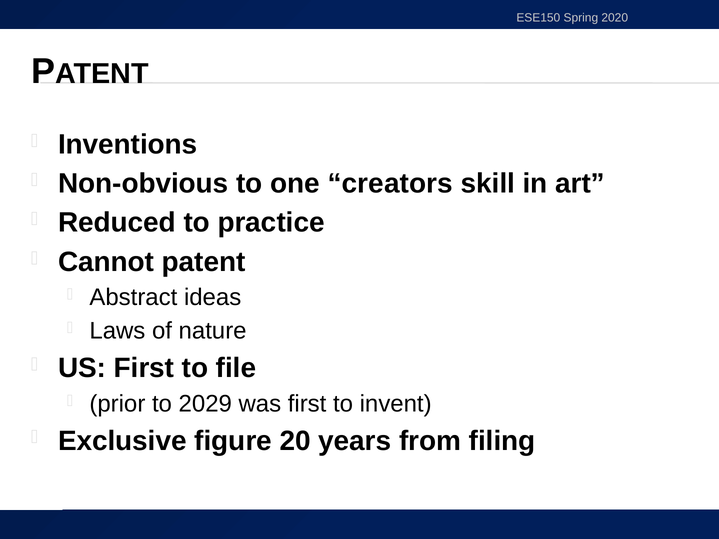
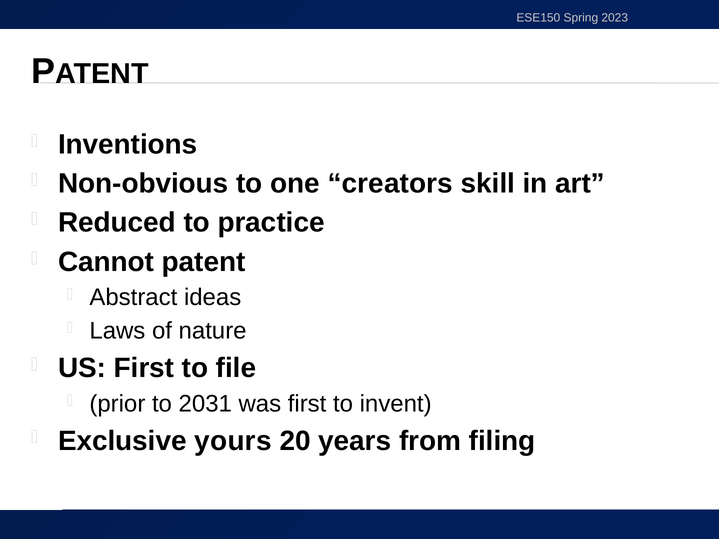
2020: 2020 -> 2023
2029: 2029 -> 2031
figure: figure -> yours
